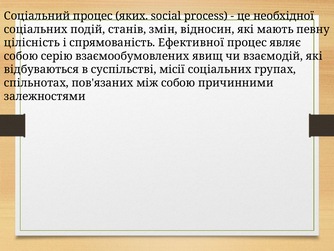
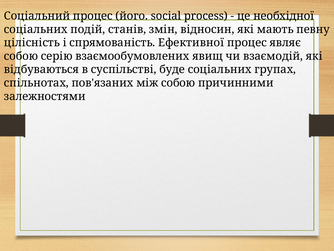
яких: яких -> його
місії: місії -> буде
